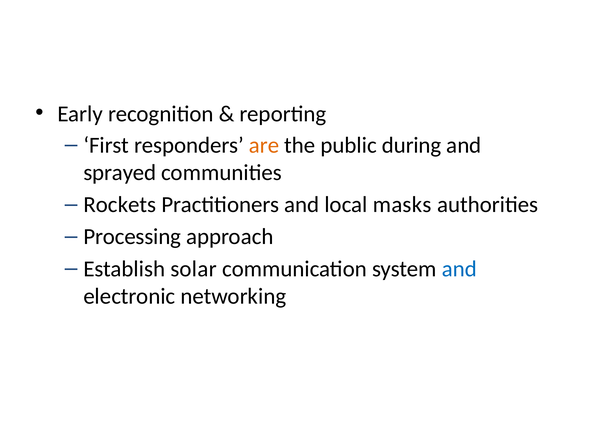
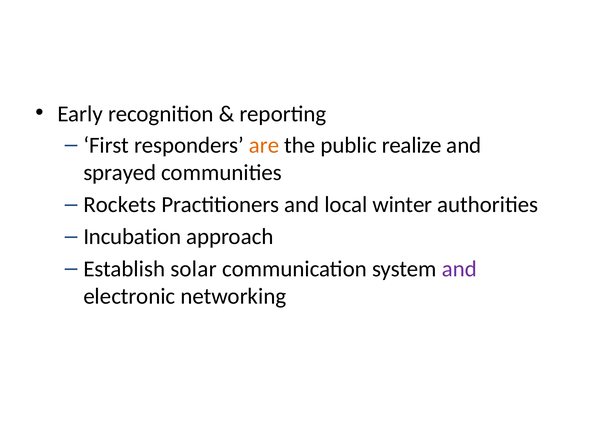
during: during -> realize
masks: masks -> winter
Processing: Processing -> Incubation
and at (459, 269) colour: blue -> purple
